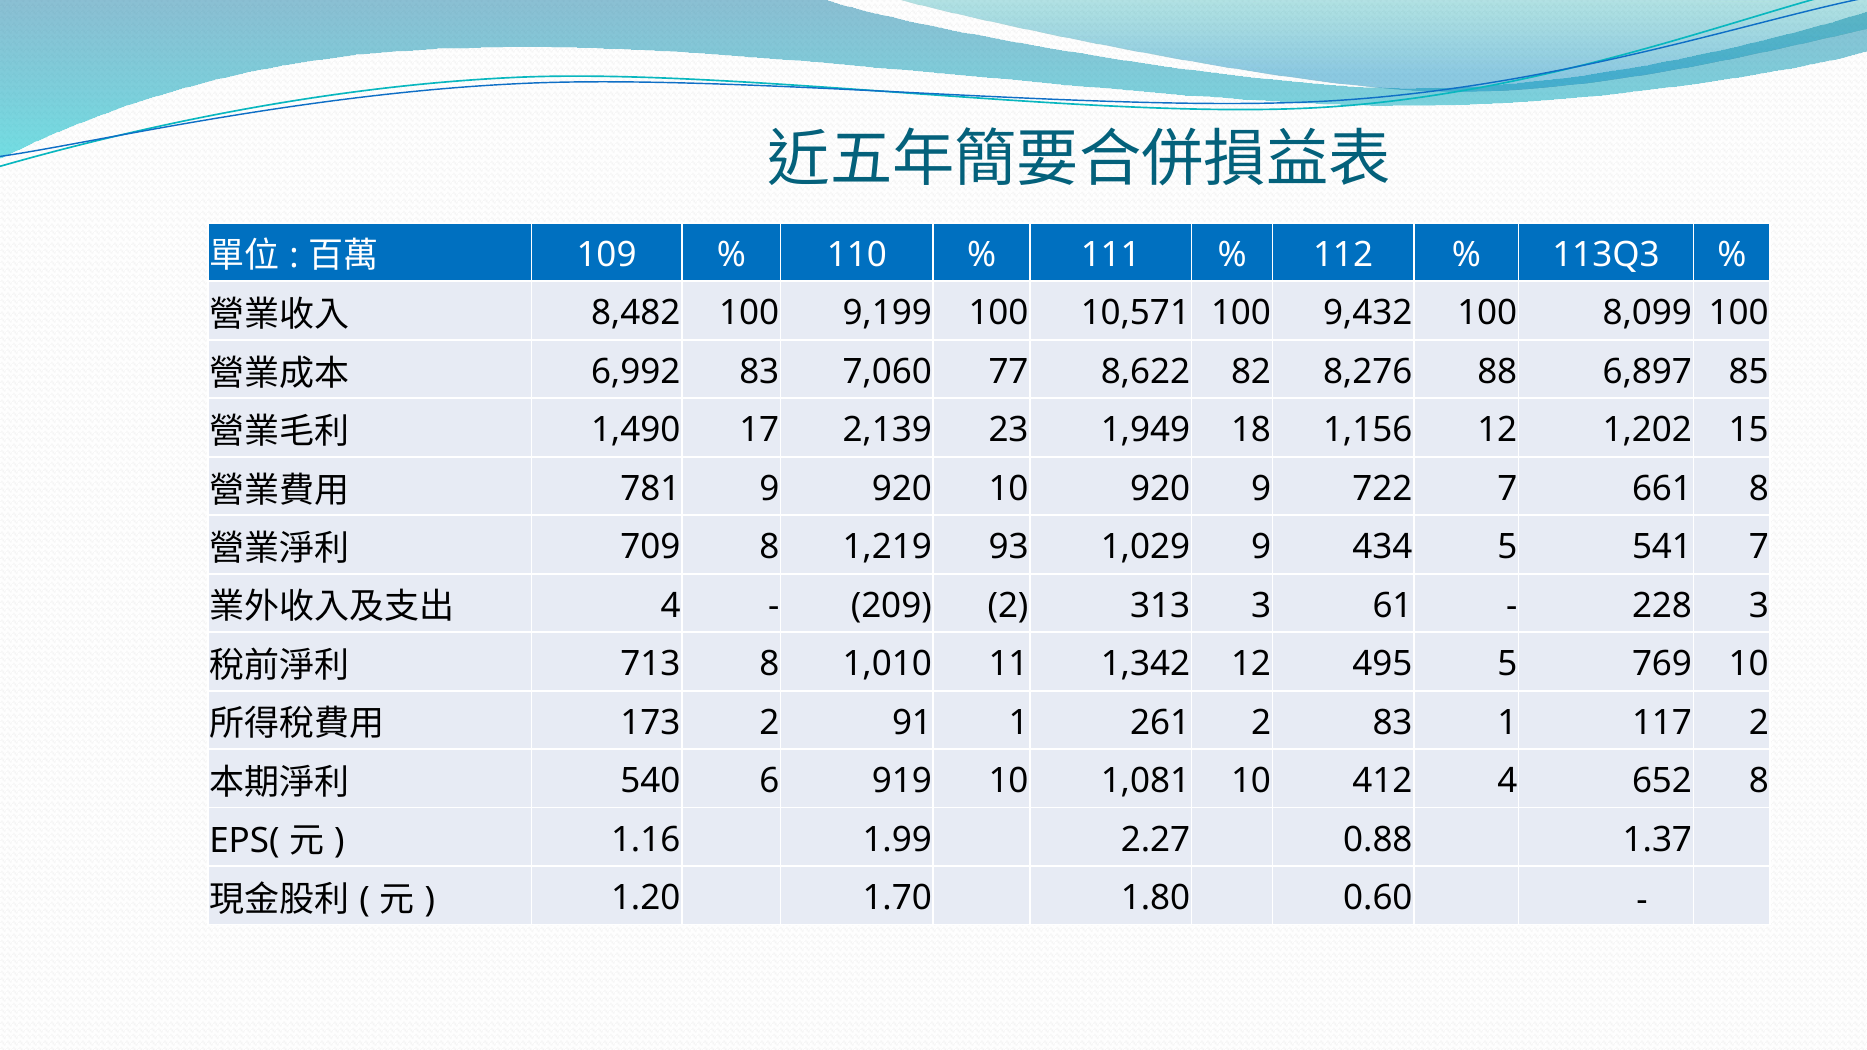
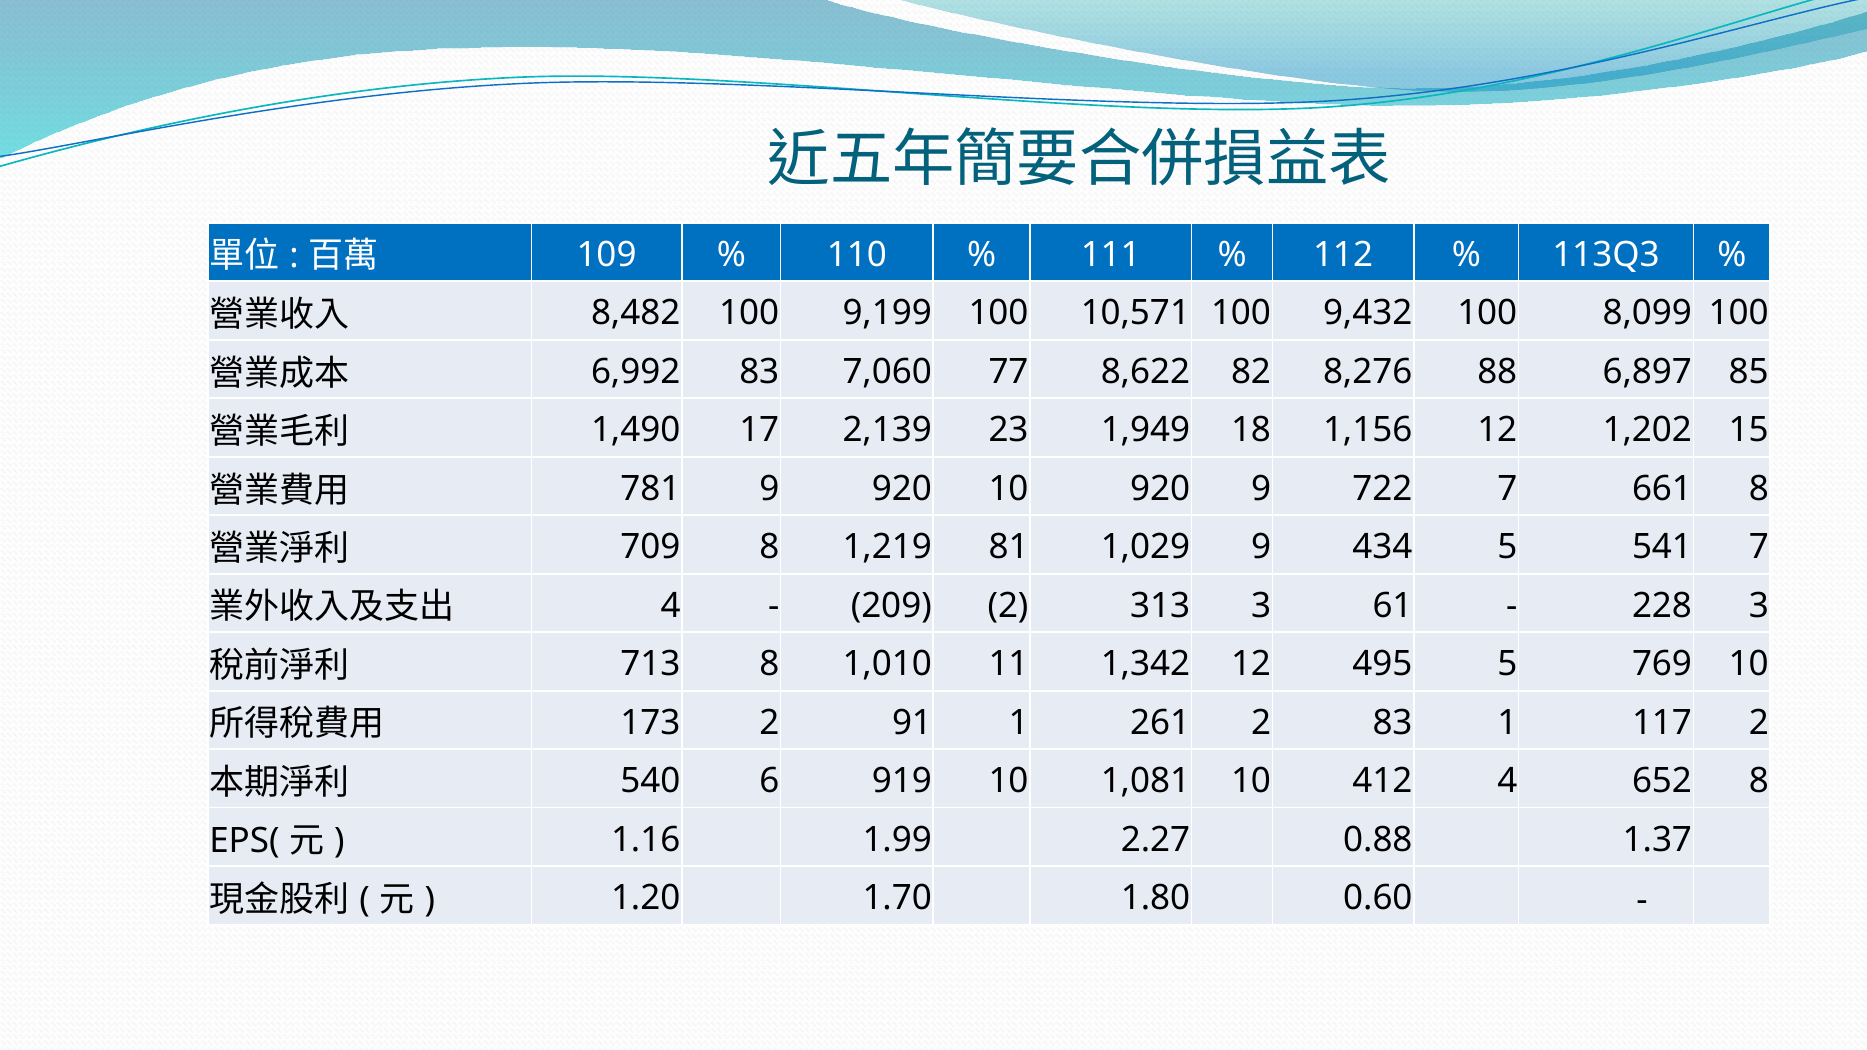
93: 93 -> 81
